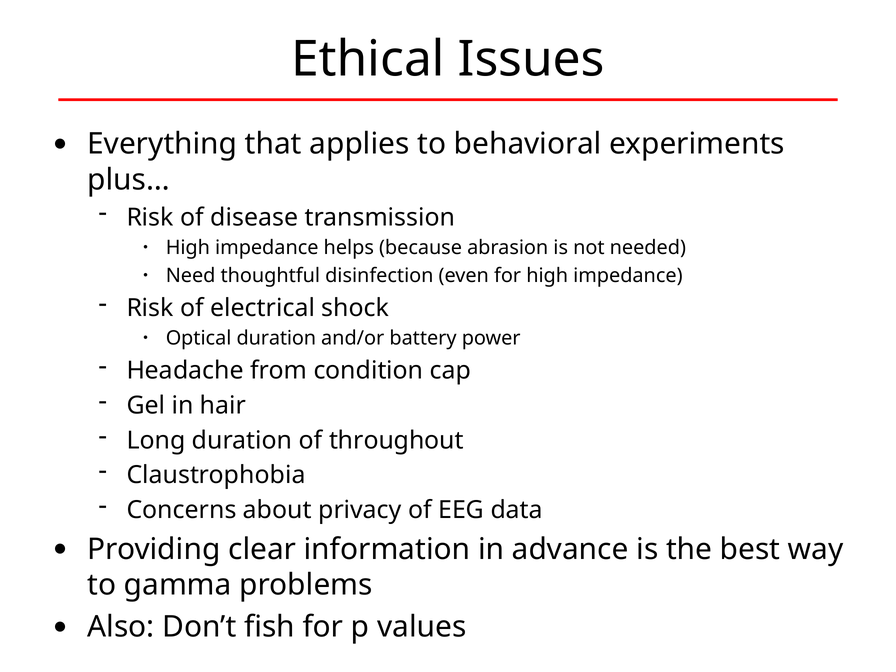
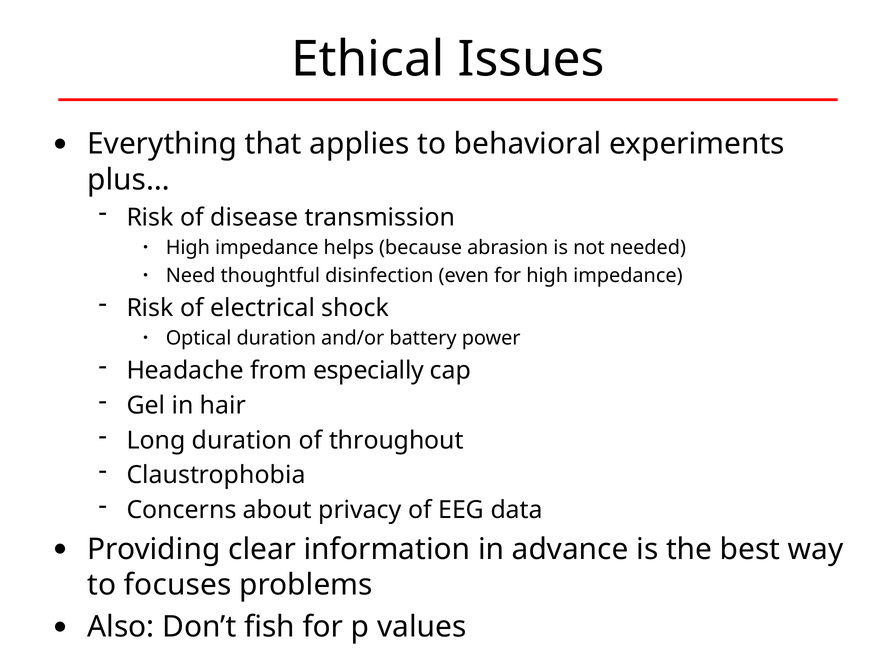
condition: condition -> especially
gamma: gamma -> focuses
